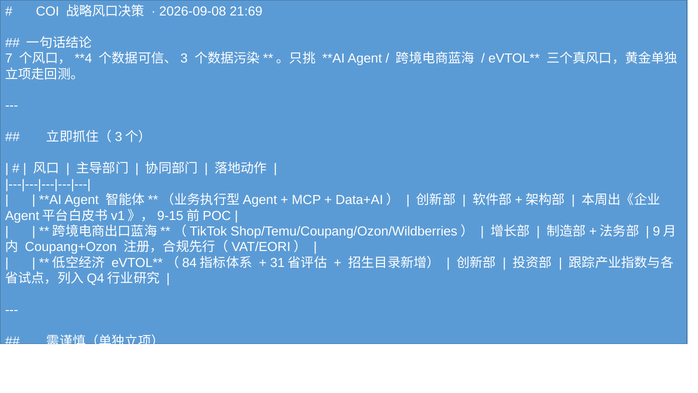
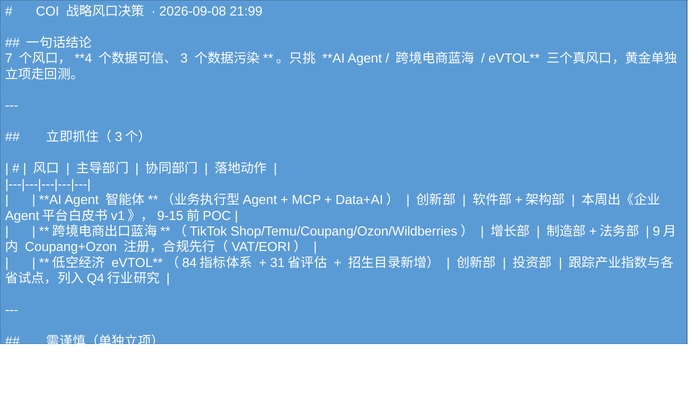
21:69: 21:69 -> 21:99
